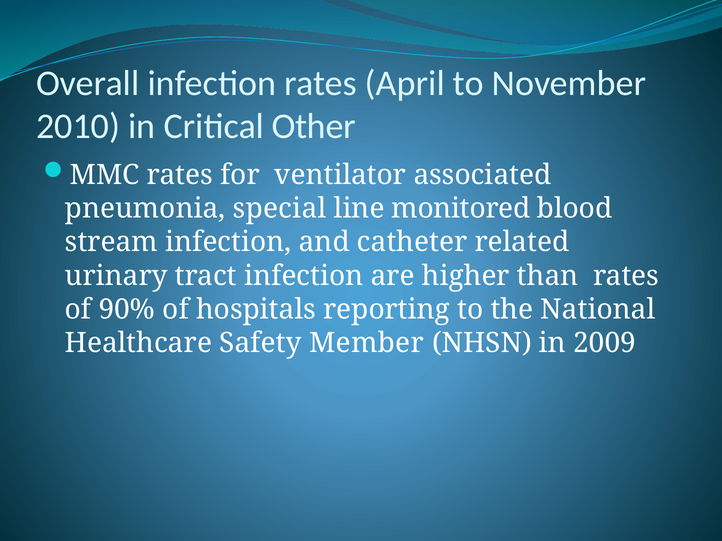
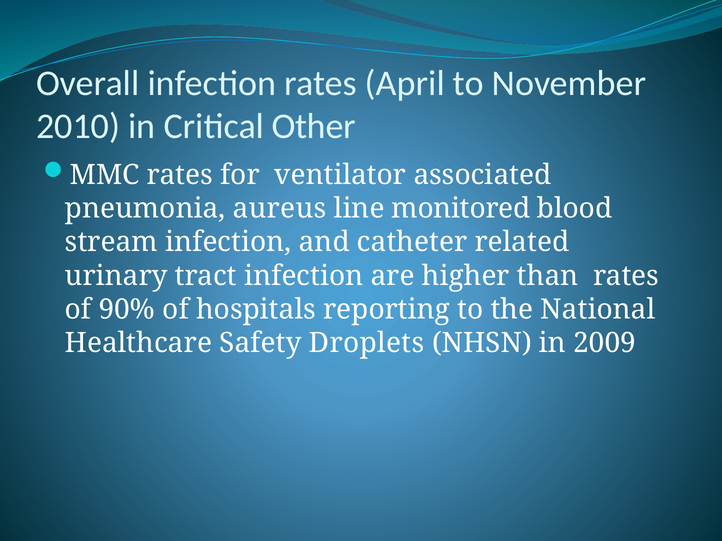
special: special -> aureus
Member: Member -> Droplets
